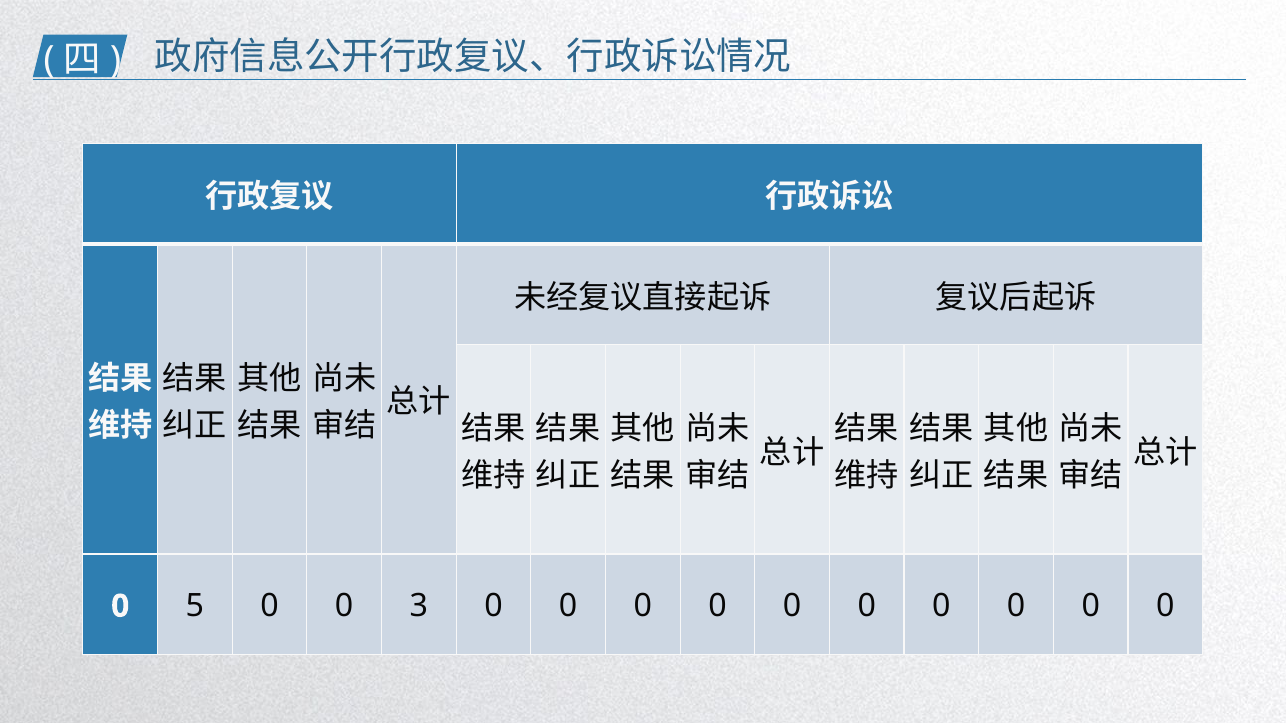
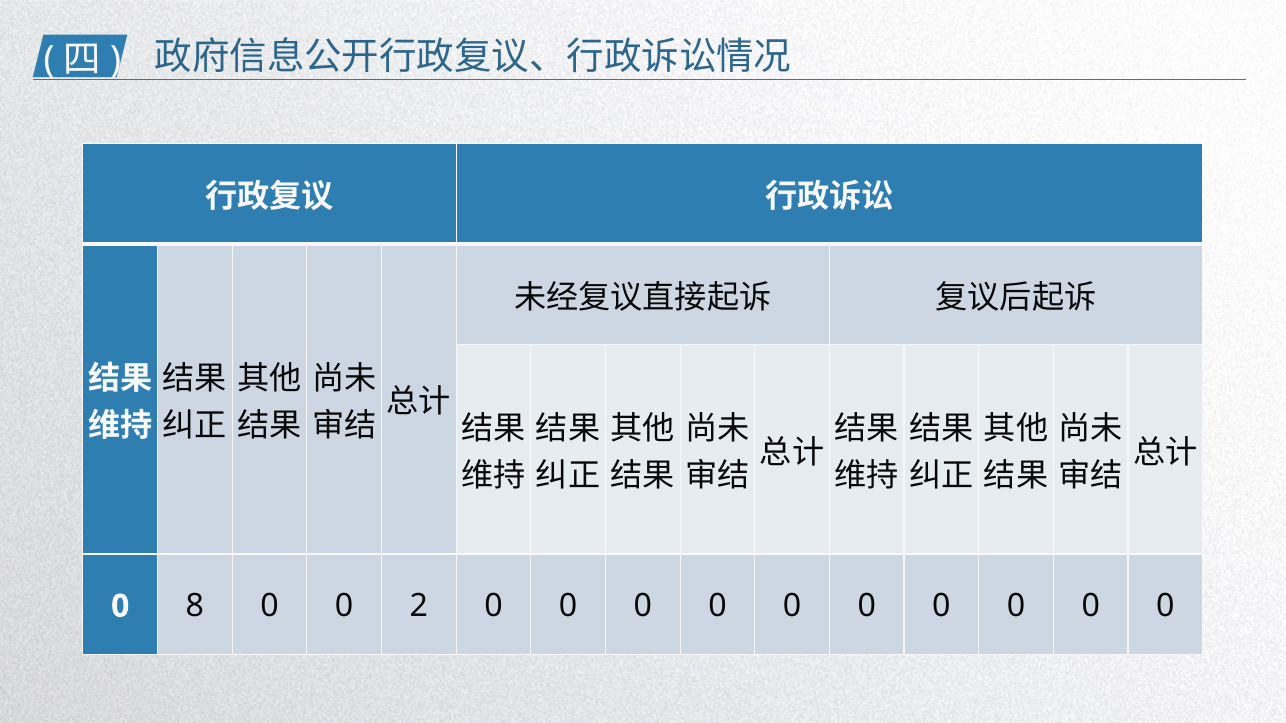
5: 5 -> 8
3: 3 -> 2
